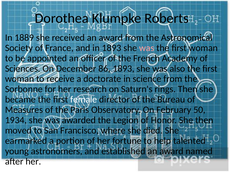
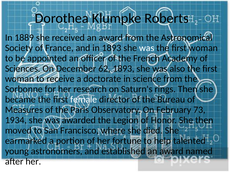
was at (147, 48) colour: pink -> white
86: 86 -> 62
50: 50 -> 73
